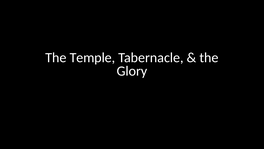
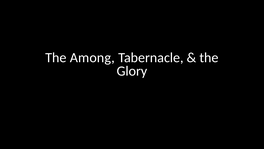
Temple: Temple -> Among
